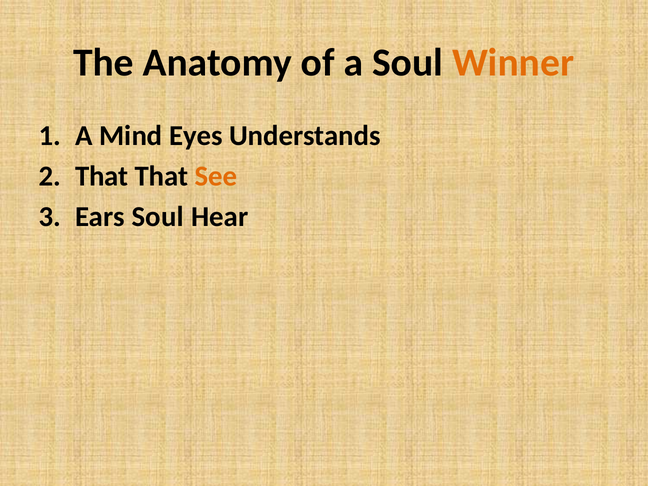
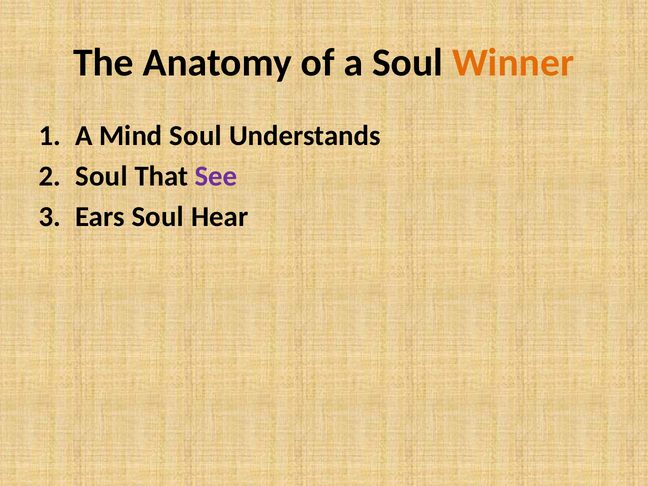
Mind Eyes: Eyes -> Soul
That at (102, 176): That -> Soul
See colour: orange -> purple
